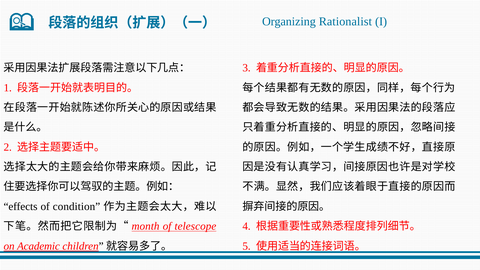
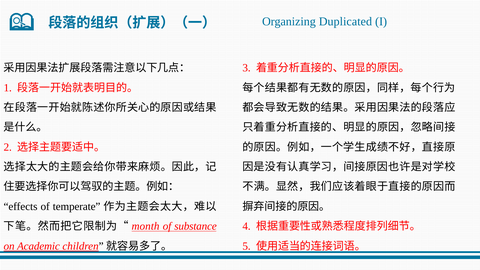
Rationalist: Rationalist -> Duplicated
condition: condition -> temperate
telescope: telescope -> substance
